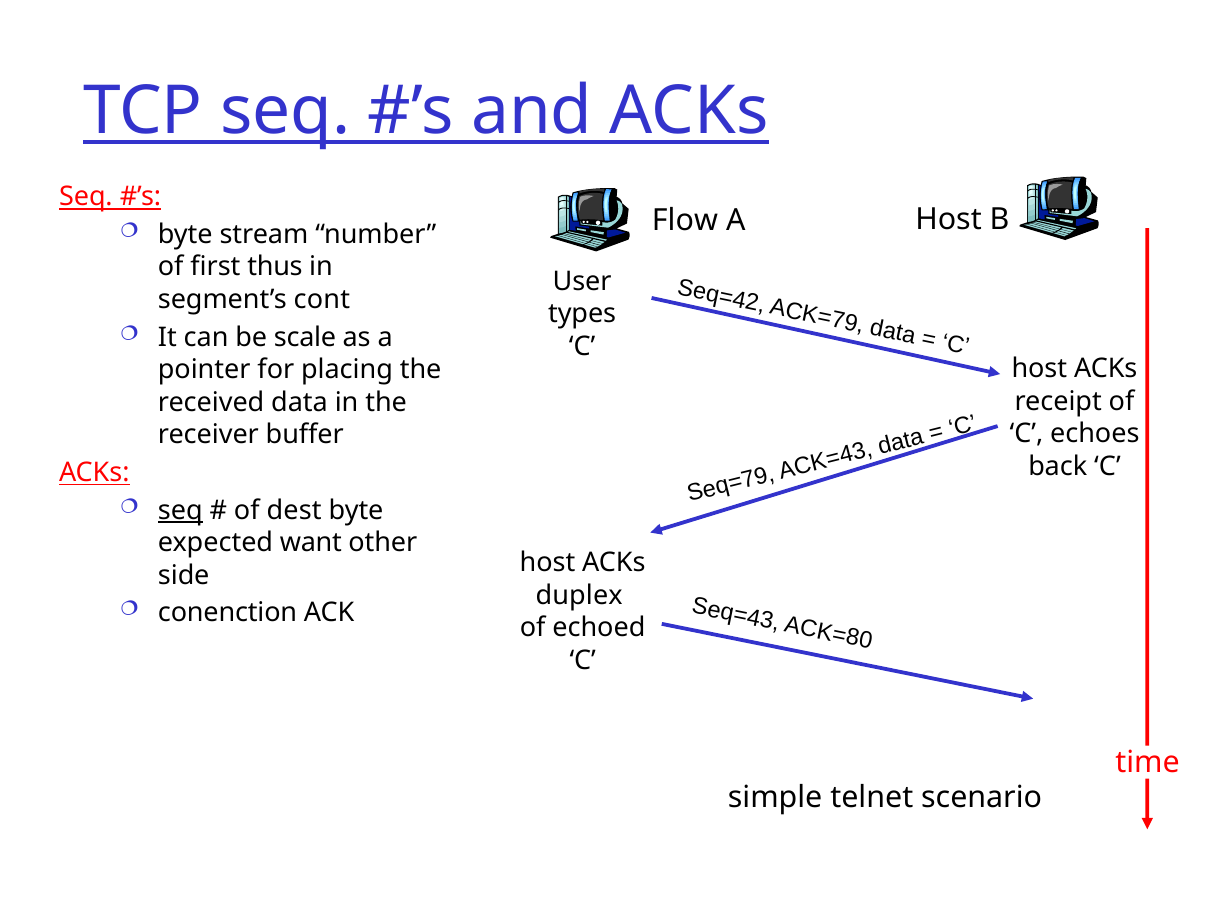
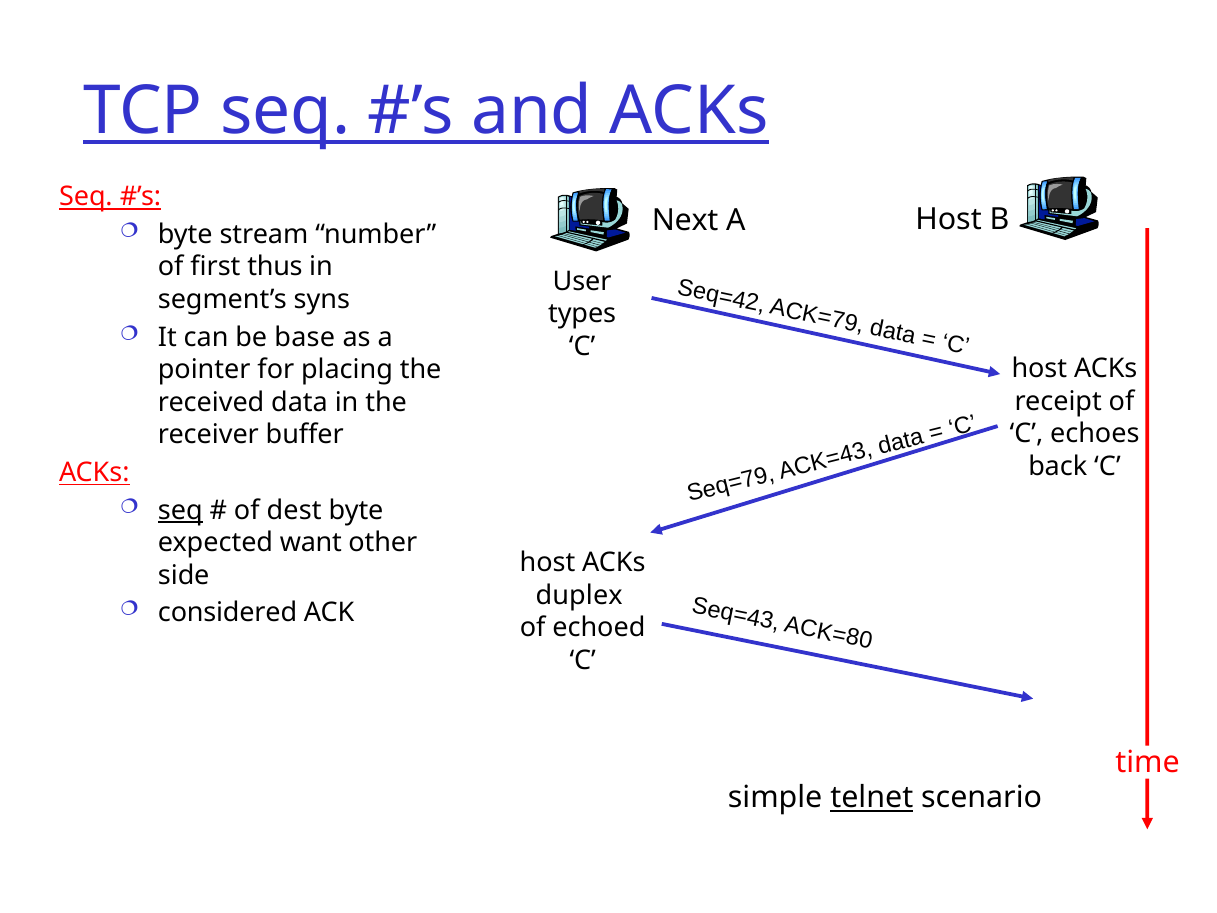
Flow: Flow -> Next
cont: cont -> syns
scale: scale -> base
conenction: conenction -> considered
telnet underline: none -> present
